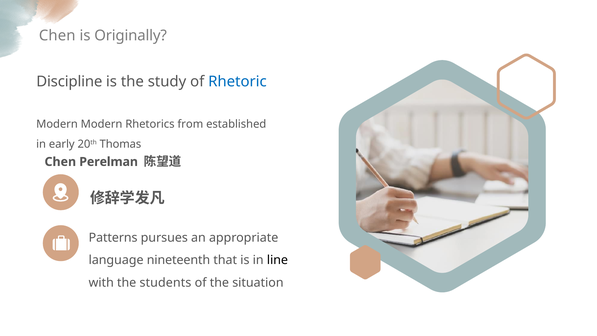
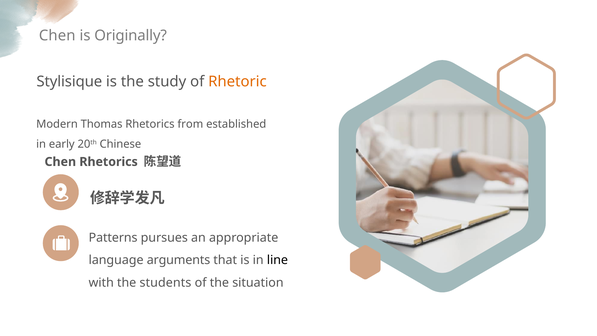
Discipline: Discipline -> Stylisique
Rhetoric colour: blue -> orange
Modern Modern: Modern -> Thomas
Thomas: Thomas -> Chinese
Chen Perelman: Perelman -> Rhetorics
nineteenth: nineteenth -> arguments
